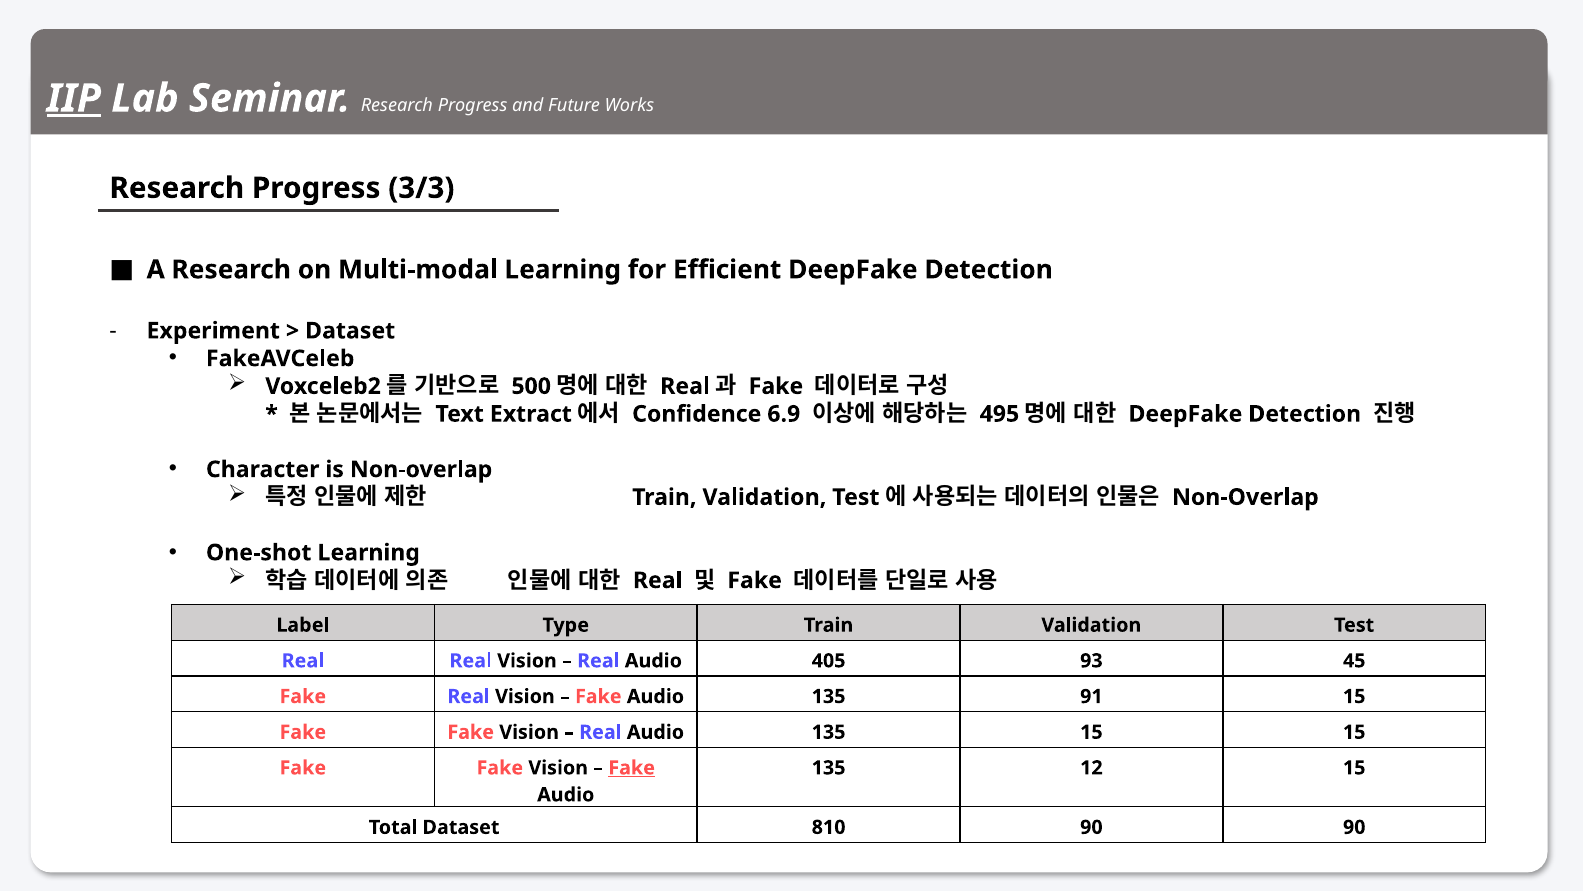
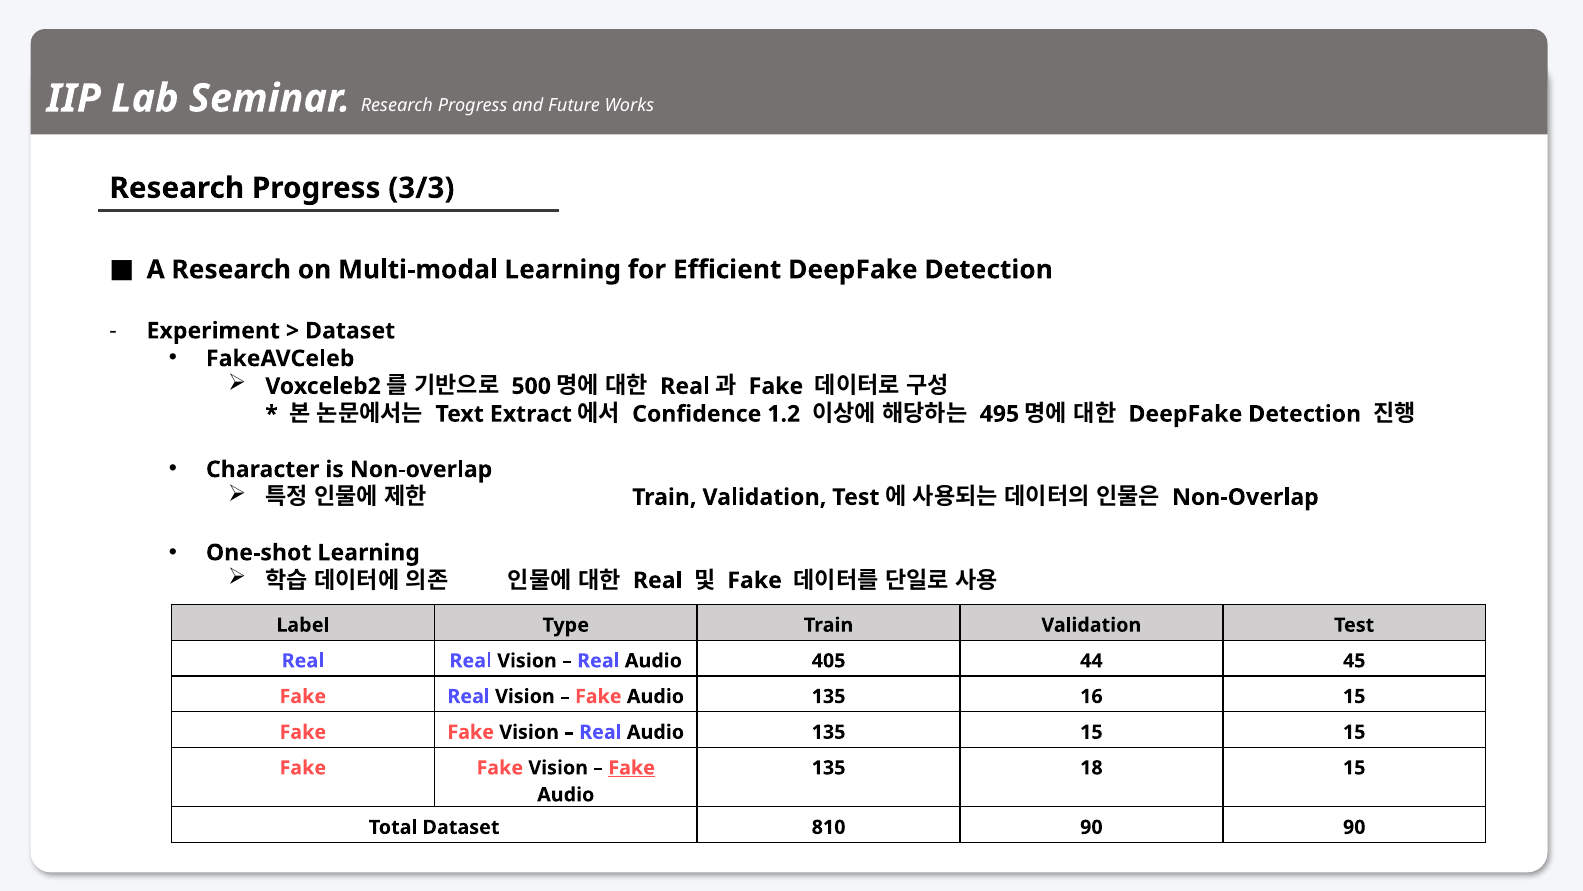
IIP underline: present -> none
6.9: 6.9 -> 1.2
93: 93 -> 44
91: 91 -> 16
12: 12 -> 18
